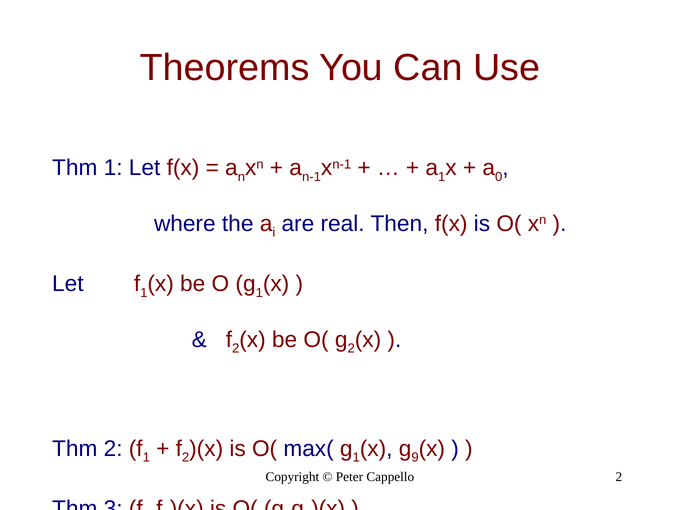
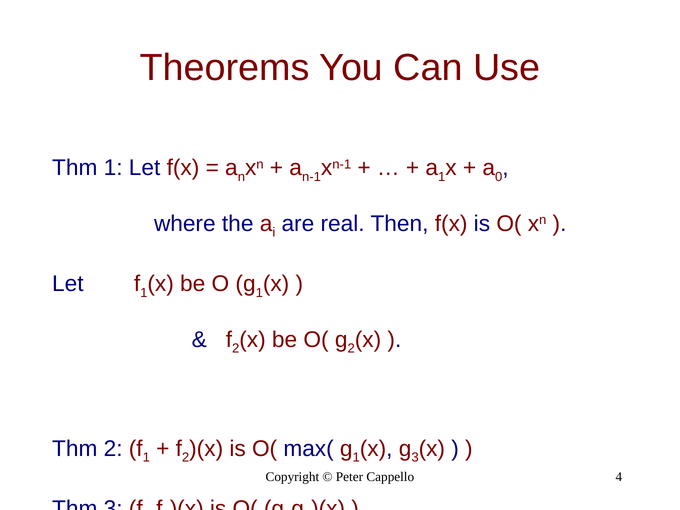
9 at (415, 458): 9 -> 3
Cappello 2: 2 -> 4
